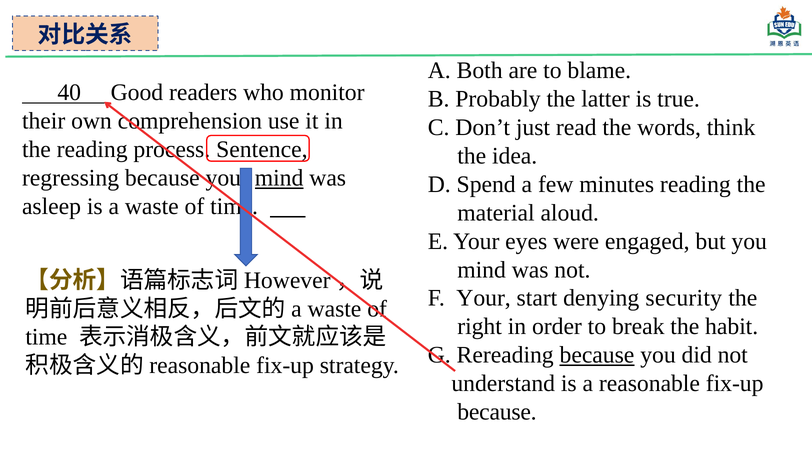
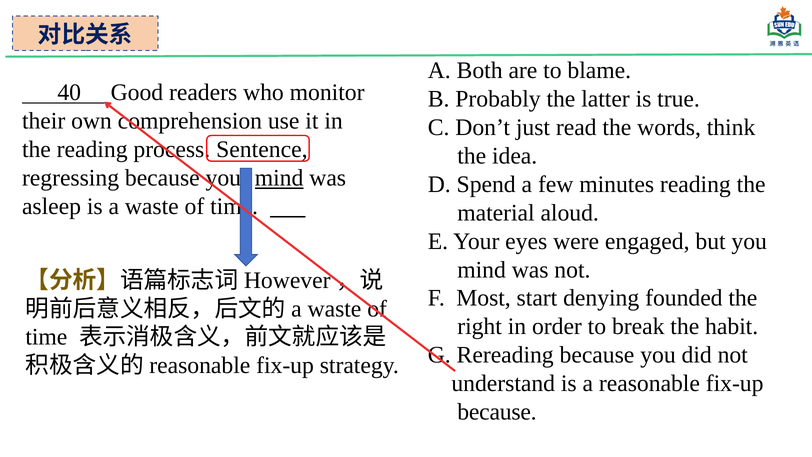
F Your: Your -> Most
security: security -> founded
because at (597, 355) underline: present -> none
